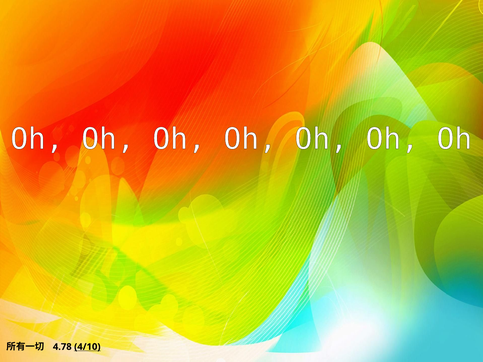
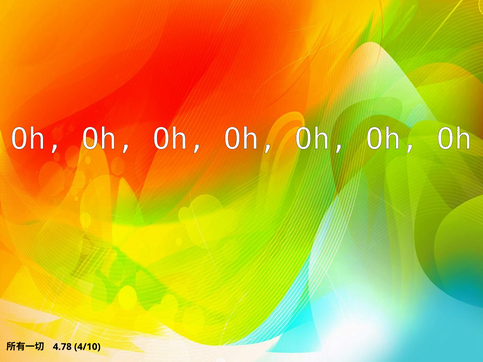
4/10 underline: present -> none
